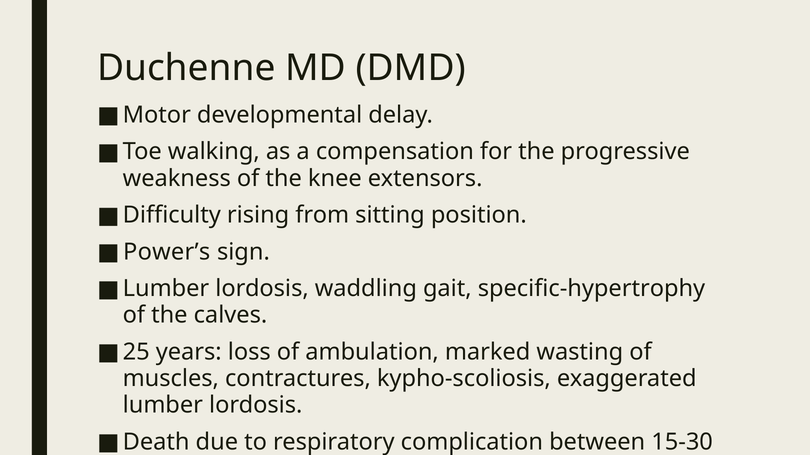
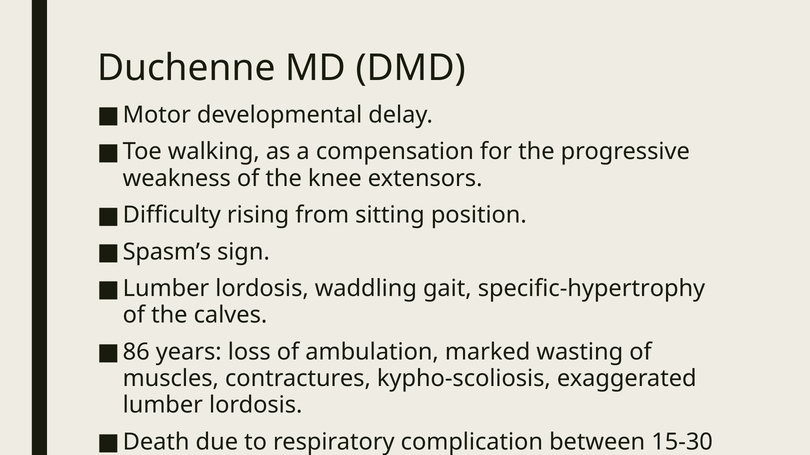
Power’s: Power’s -> Spasm’s
25: 25 -> 86
